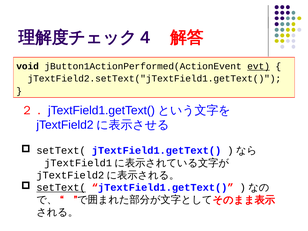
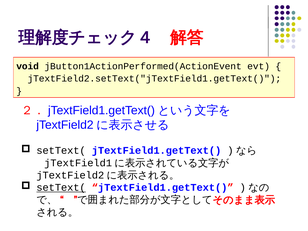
evt underline: present -> none
